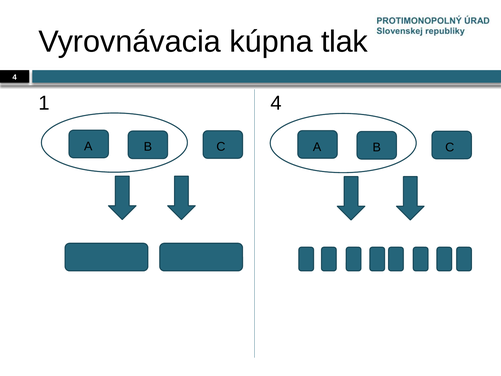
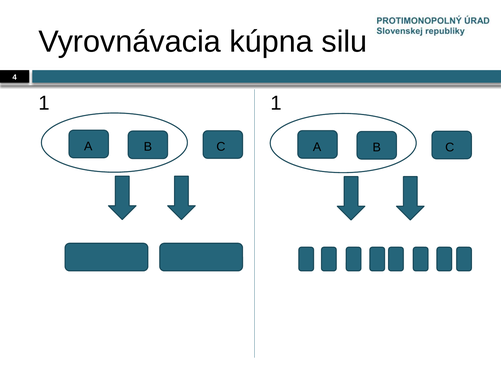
tlak: tlak -> silu
1 4: 4 -> 1
